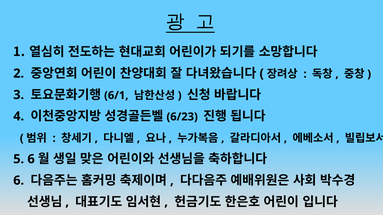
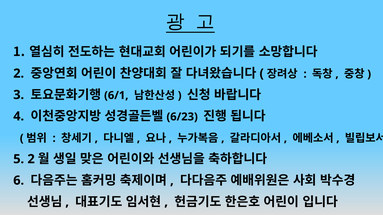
5 6: 6 -> 2
